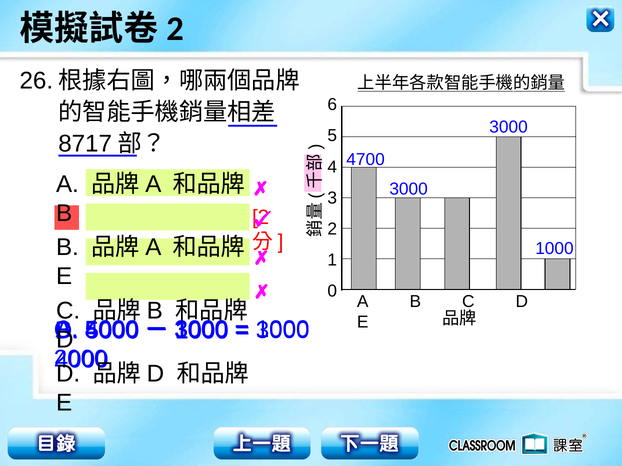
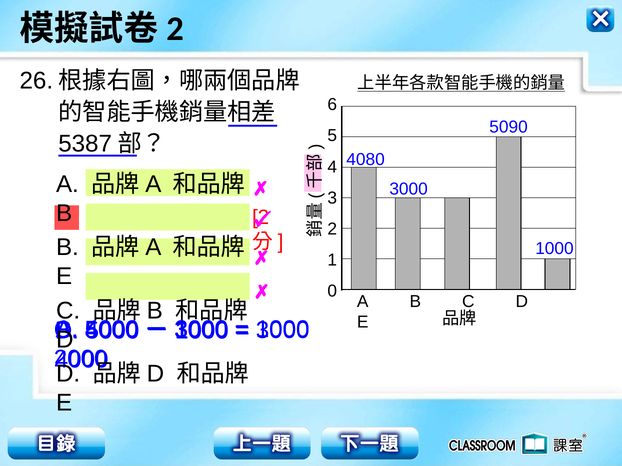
3000 at (509, 127): 3000 -> 5090
8717: 8717 -> 5387
4700: 4700 -> 4080
